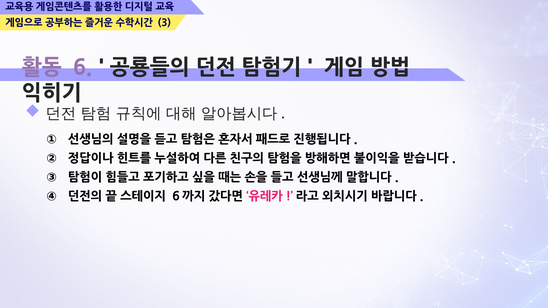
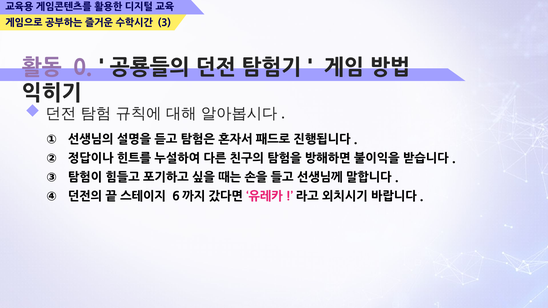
6: 6 -> 0
